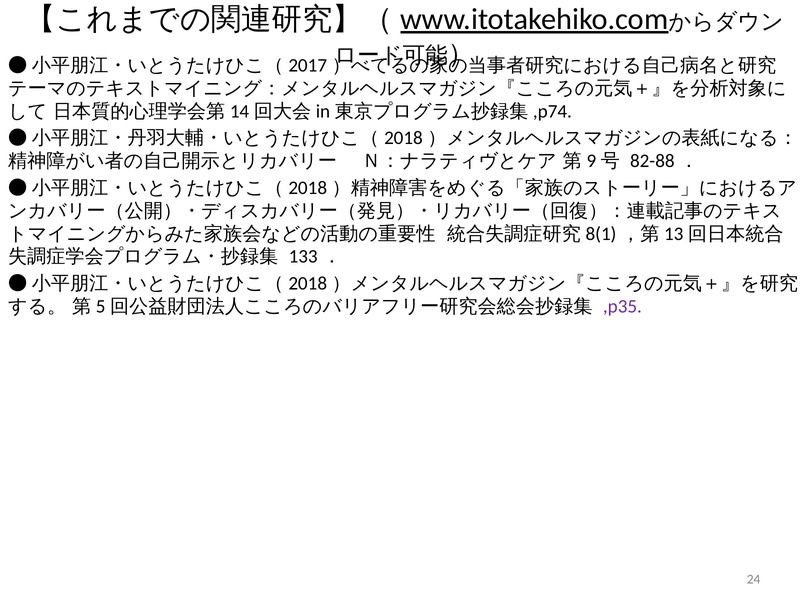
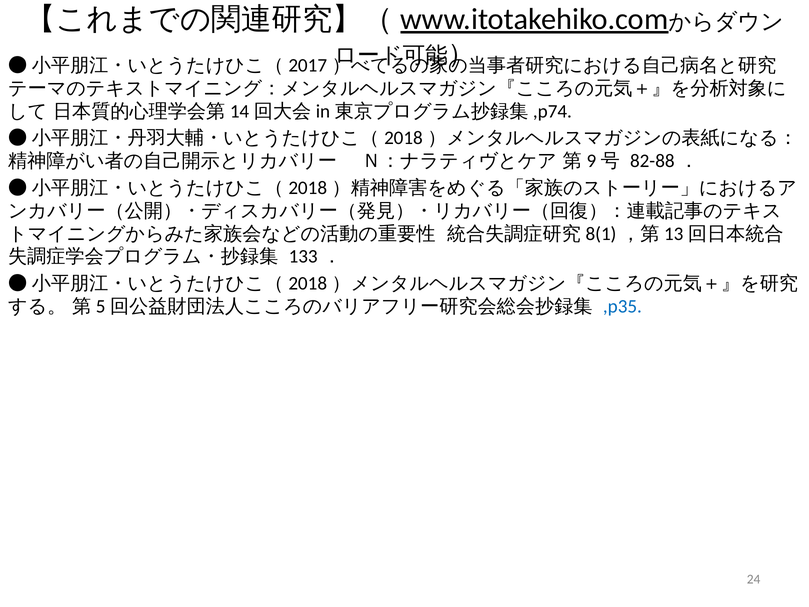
,p35 colour: purple -> blue
